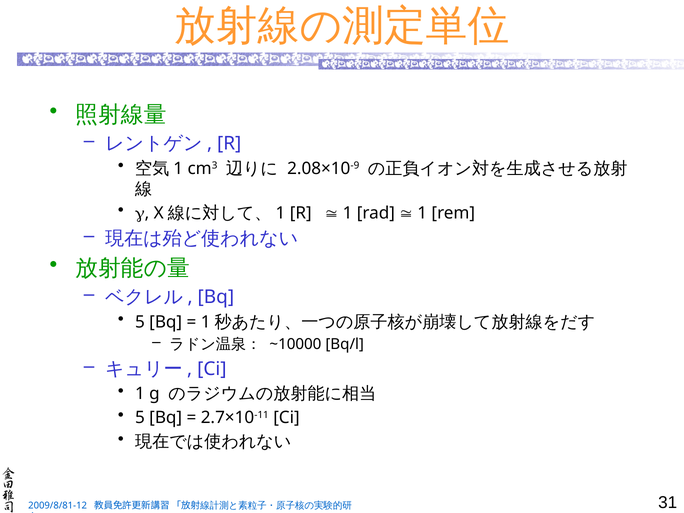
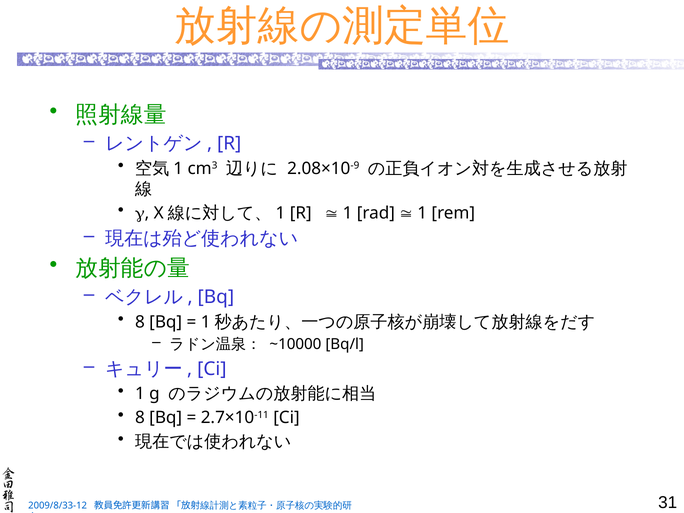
5 at (140, 322): 5 -> 8
5 at (140, 418): 5 -> 8
2009/8/81-12: 2009/8/81-12 -> 2009/8/33-12
